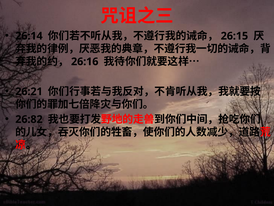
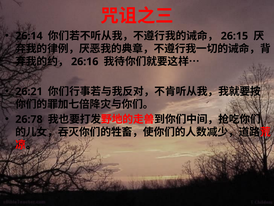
26:82: 26:82 -> 26:78
